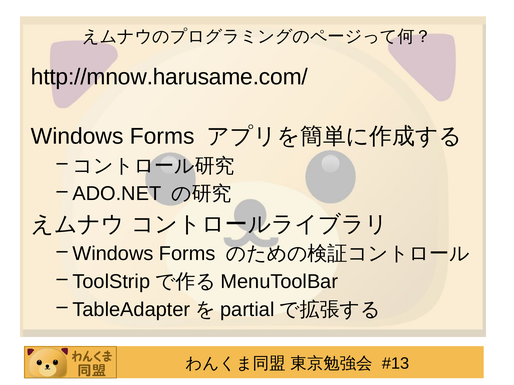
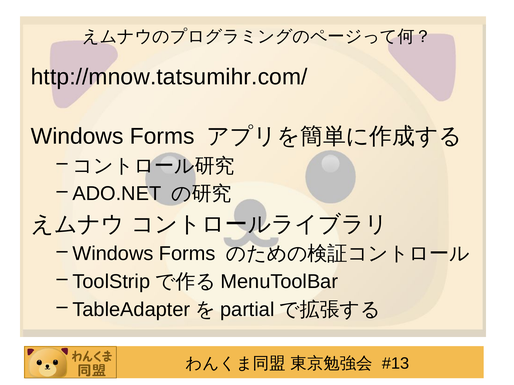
http://mnow.harusame.com/: http://mnow.harusame.com/ -> http://mnow.tatsumihr.com/
